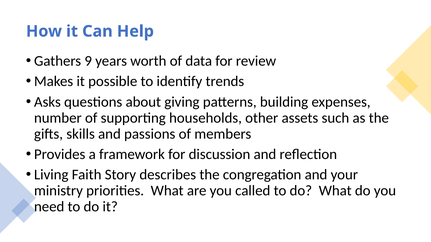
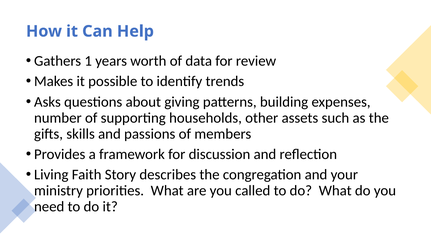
9: 9 -> 1
